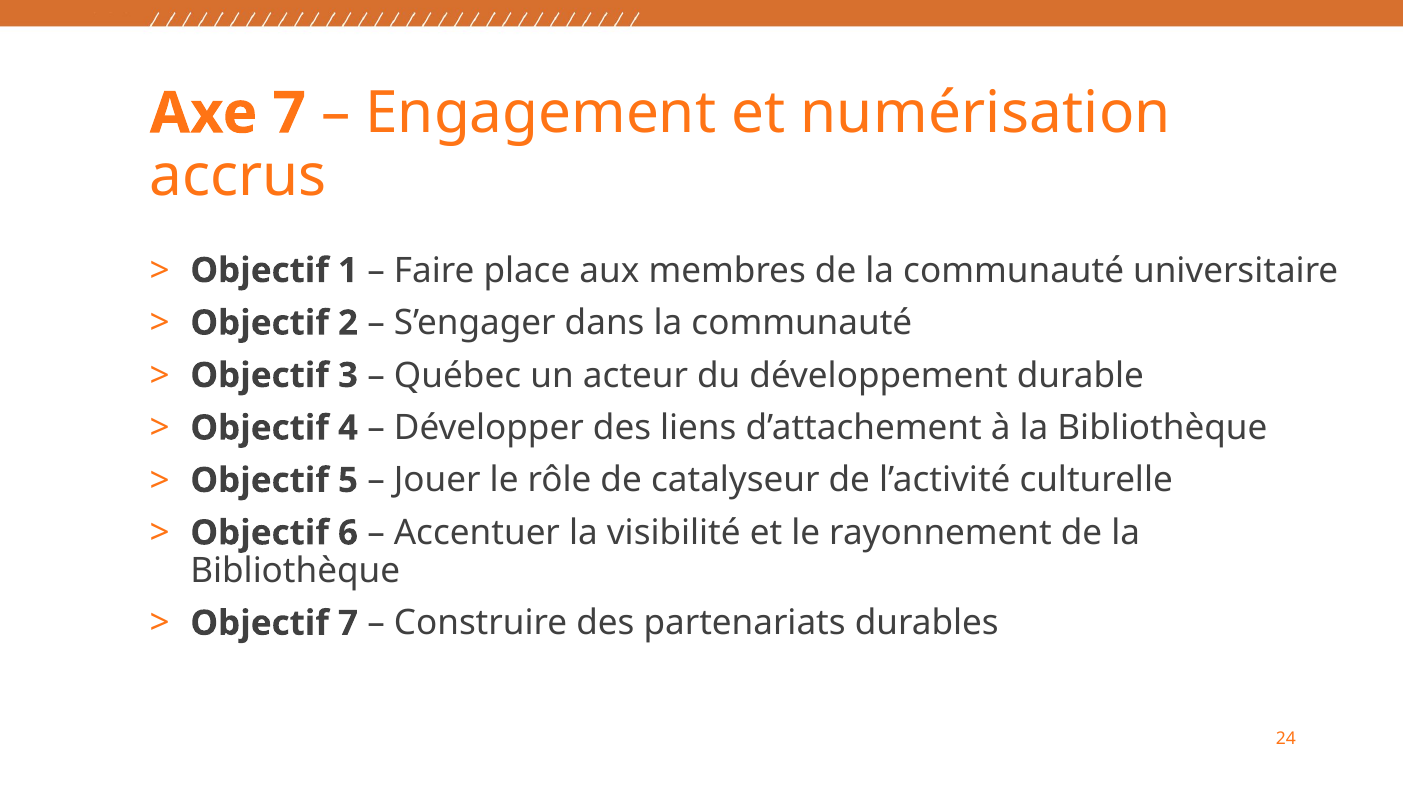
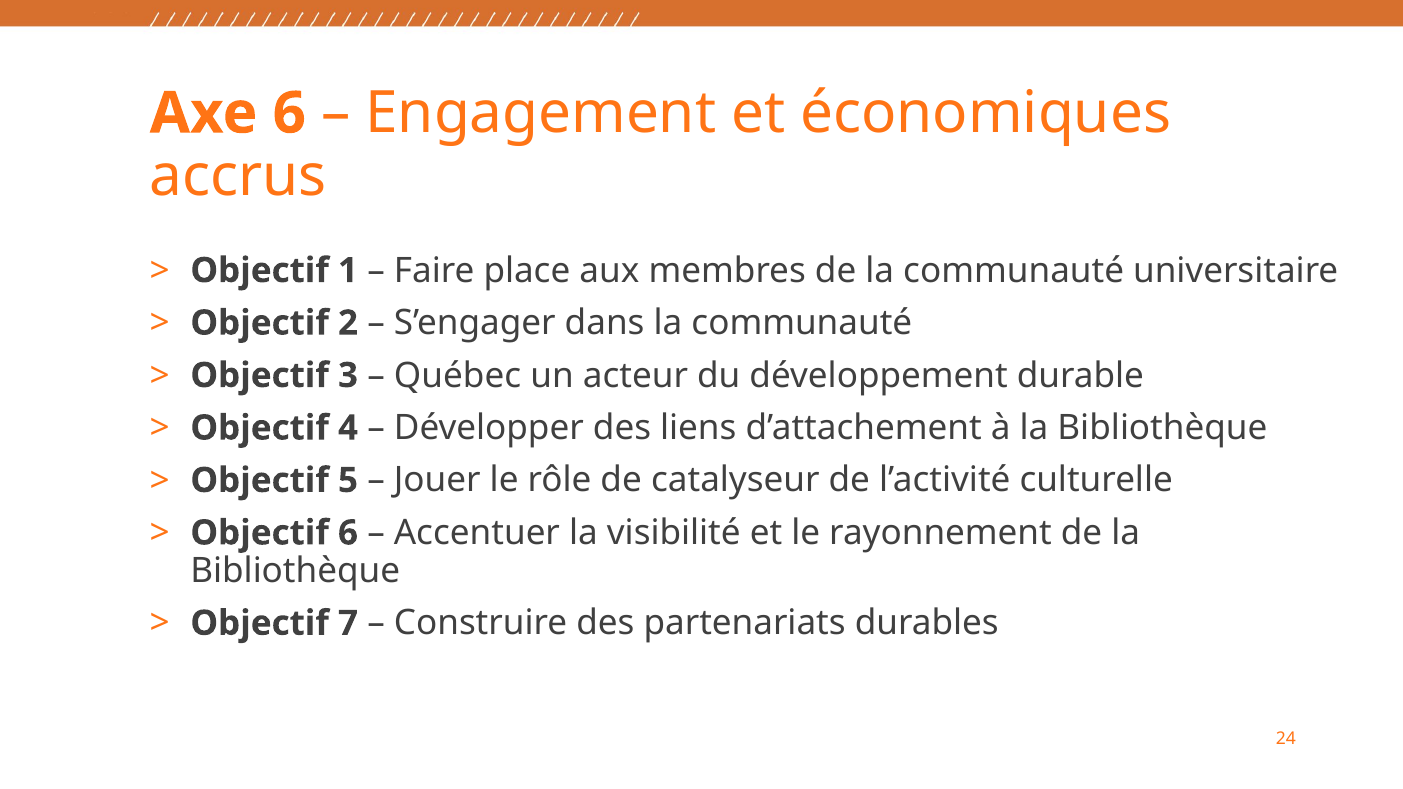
Axe 7: 7 -> 6
numérisation: numérisation -> économiques
